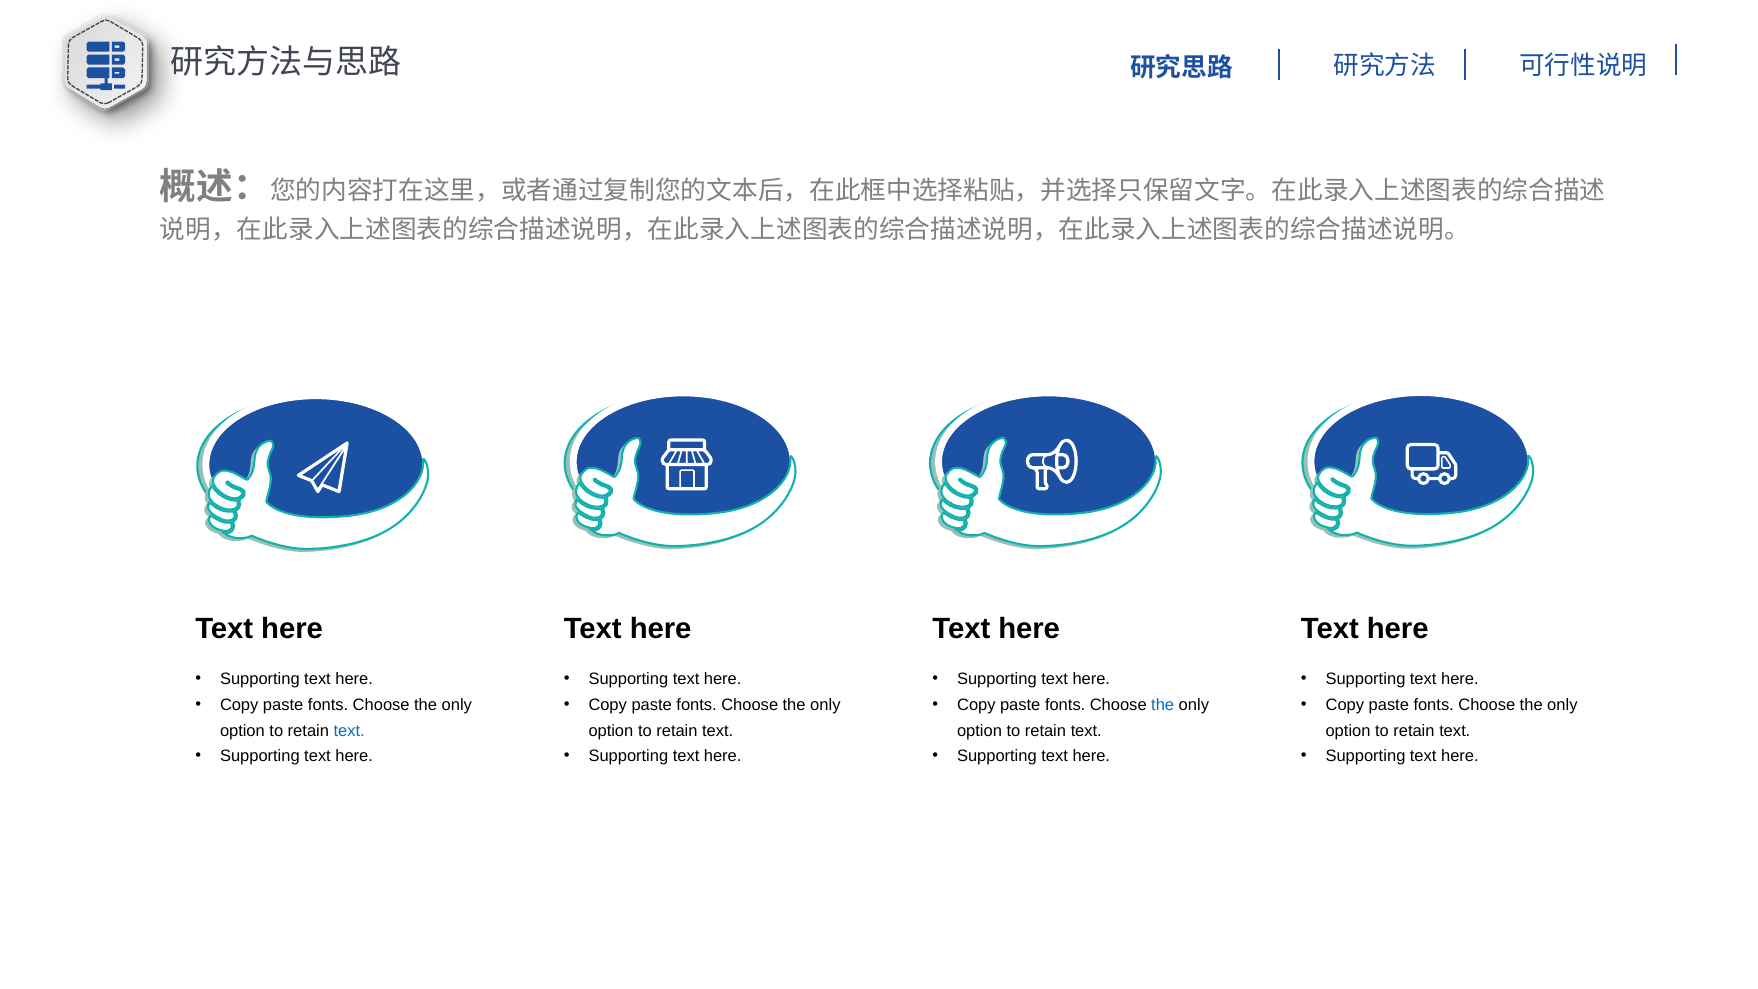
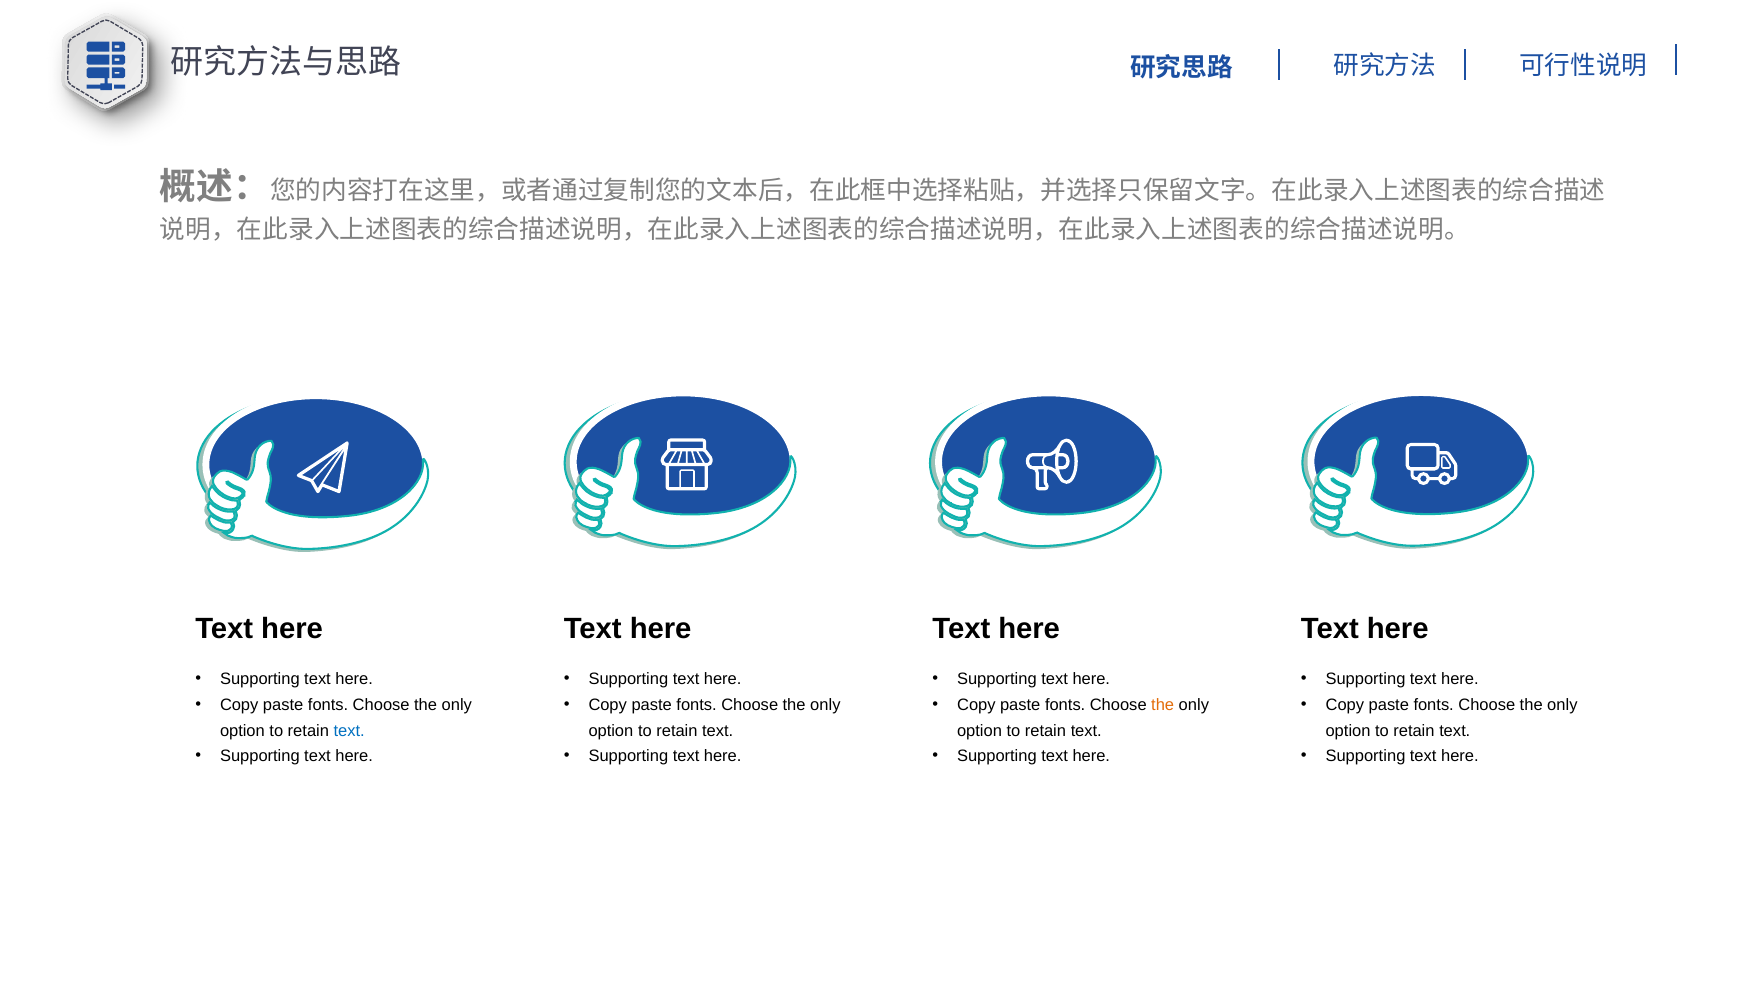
the at (1163, 705) colour: blue -> orange
